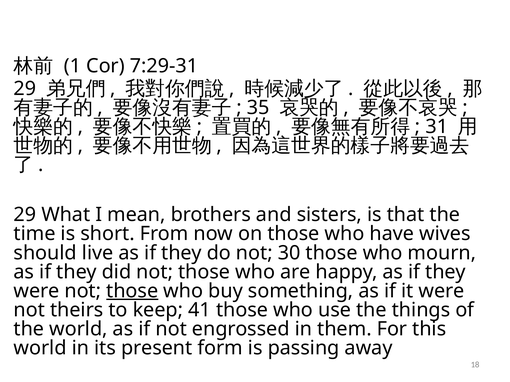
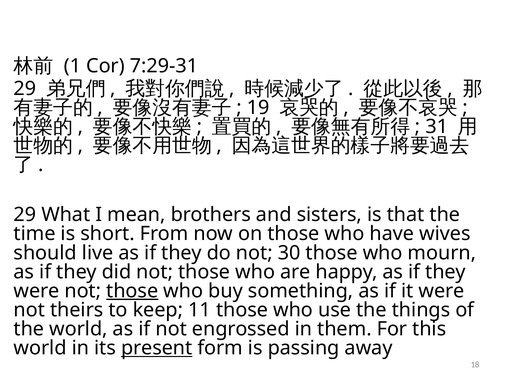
35: 35 -> 19
41: 41 -> 11
present underline: none -> present
